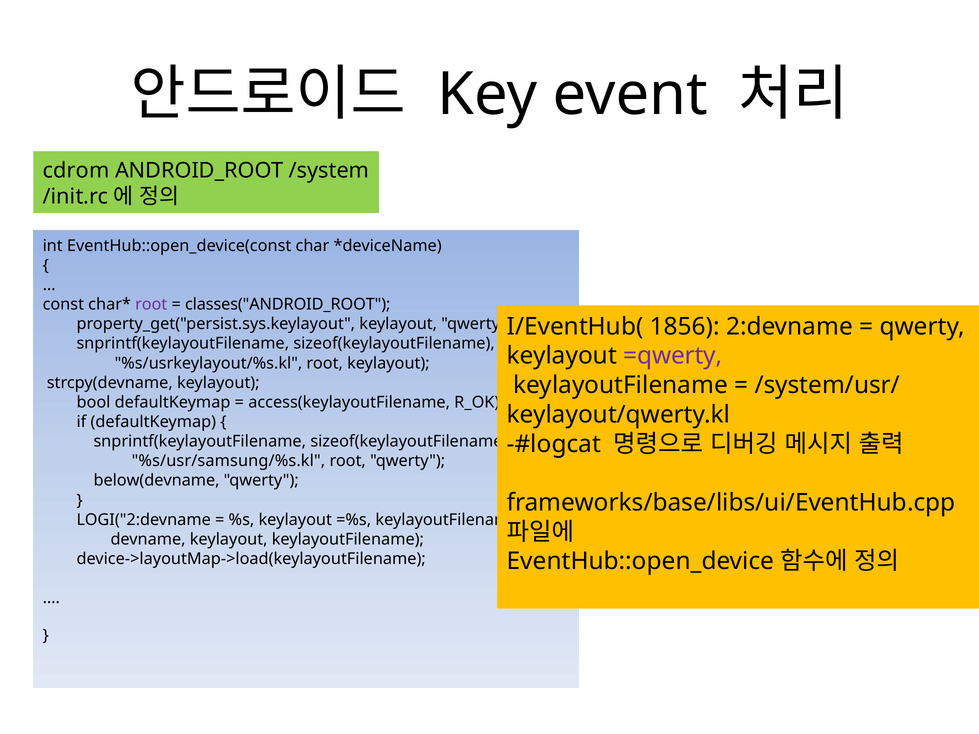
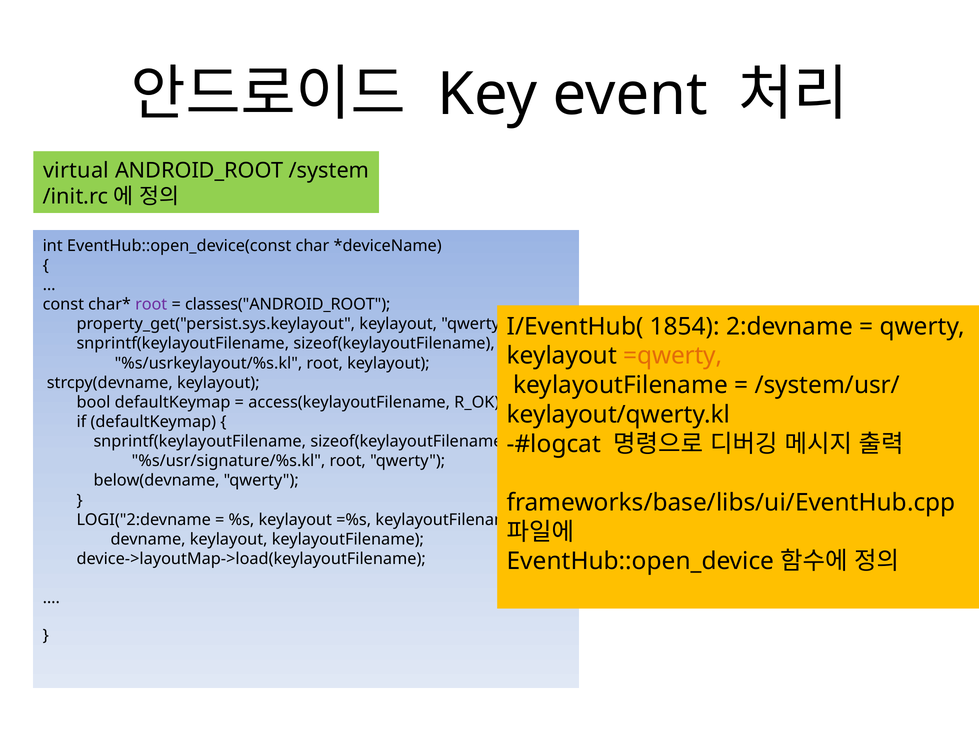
cdrom: cdrom -> virtual
1856: 1856 -> 1854
=qwerty colour: purple -> orange
%s/usr/samsung/%s.kl: %s/usr/samsung/%s.kl -> %s/usr/signature/%s.kl
